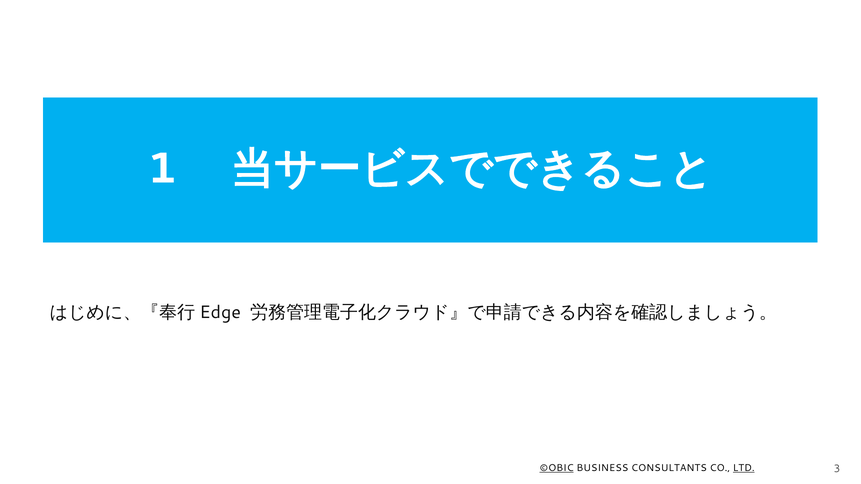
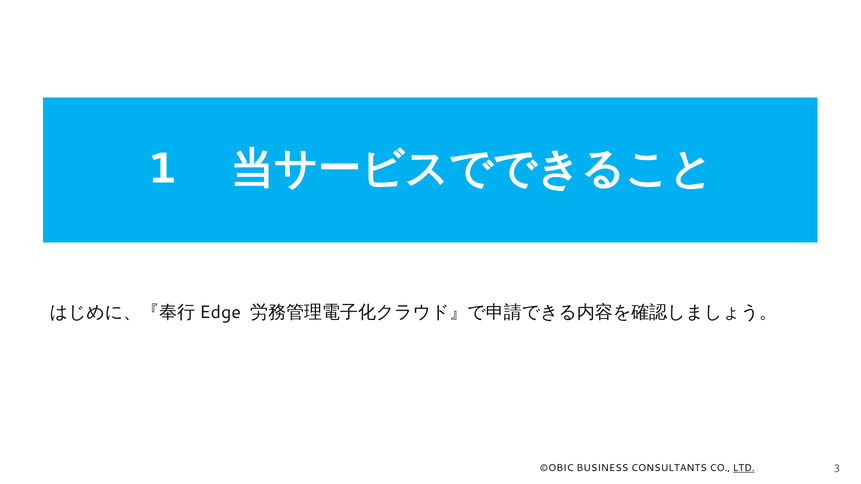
©OBIC underline: present -> none
